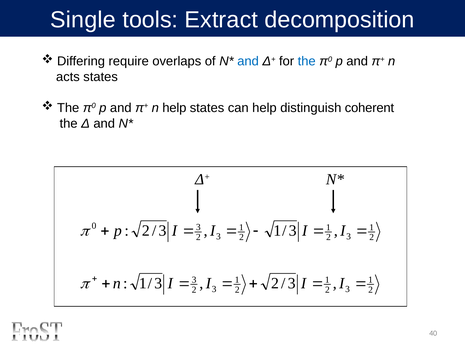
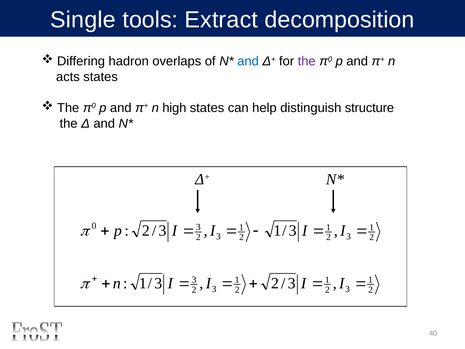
require: require -> hadron
the at (307, 61) colour: blue -> purple
n help: help -> high
coherent: coherent -> structure
